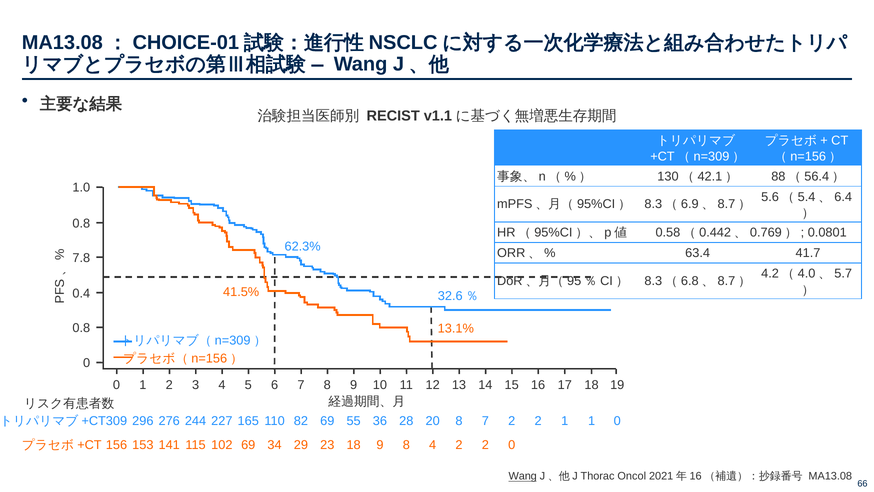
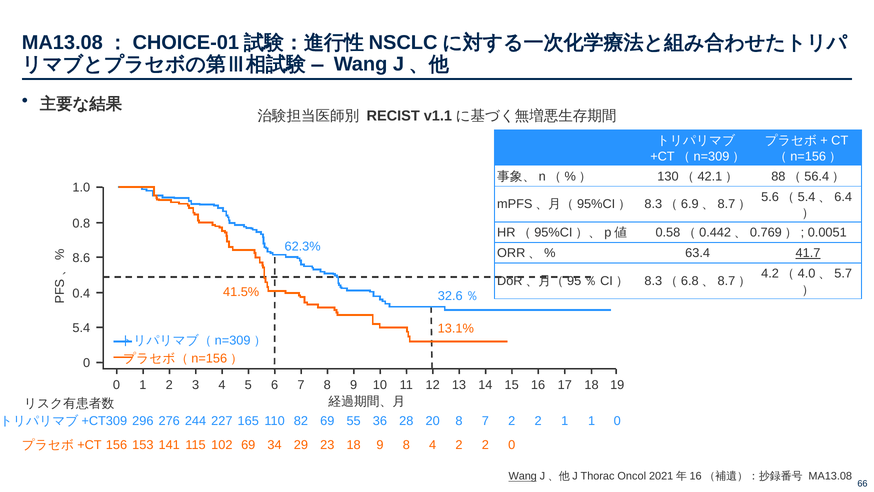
0.0801: 0.0801 -> 0.0051
41.7 underline: none -> present
7.8: 7.8 -> 8.6
0.8 at (81, 328): 0.8 -> 5.4
